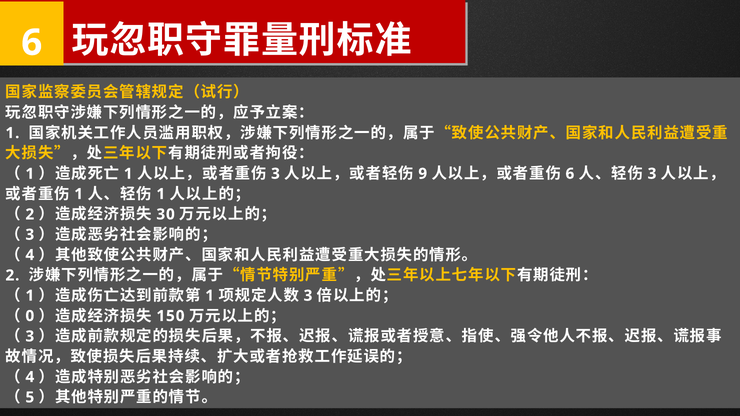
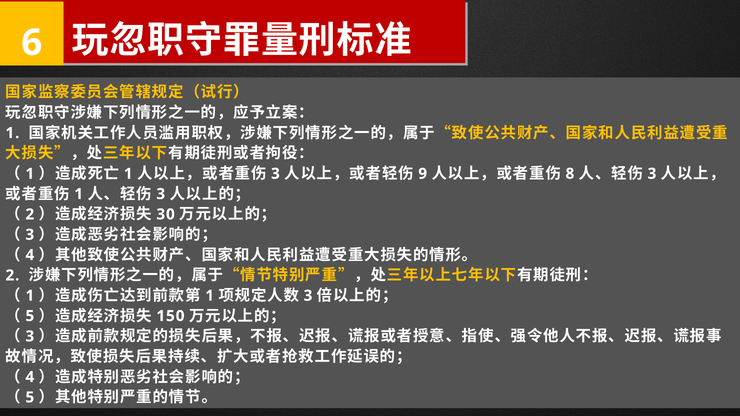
6 at (570, 174): 6 -> 8
1 at (161, 194): 1 -> 3
0 at (30, 316): 0 -> 5
